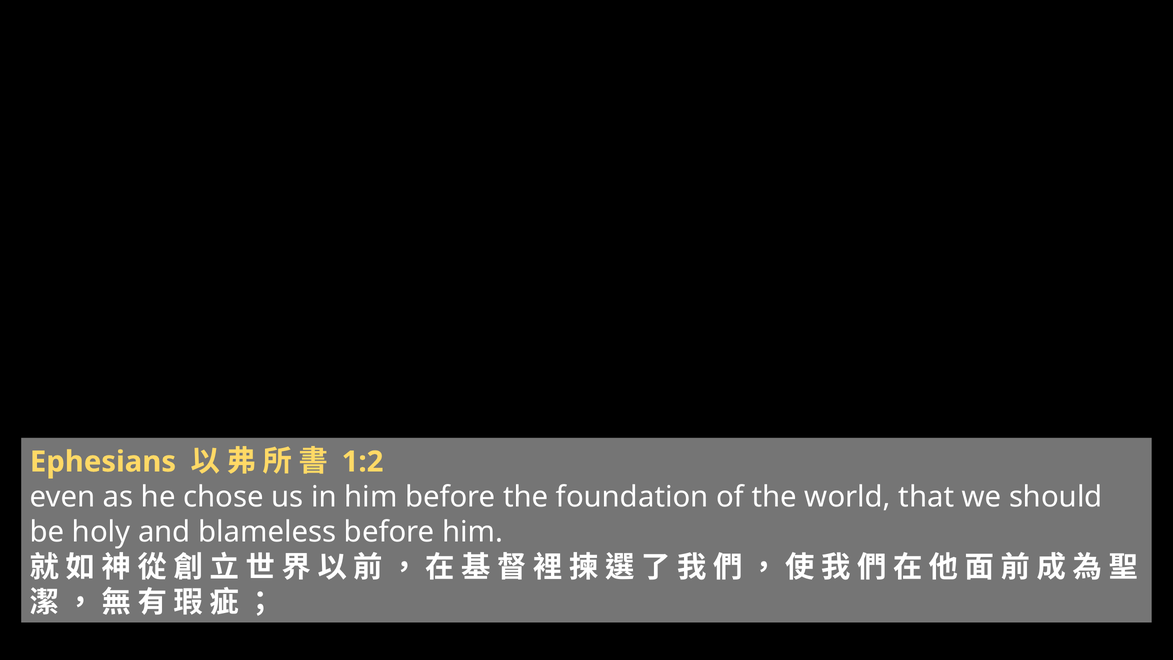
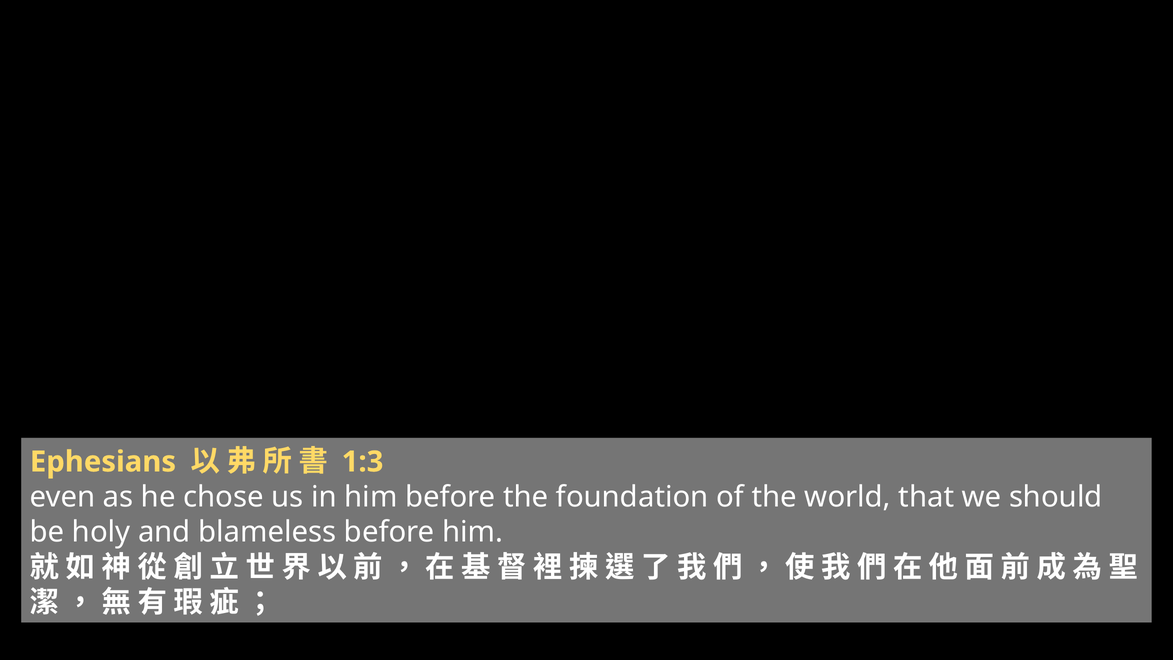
1:2: 1:2 -> 1:3
